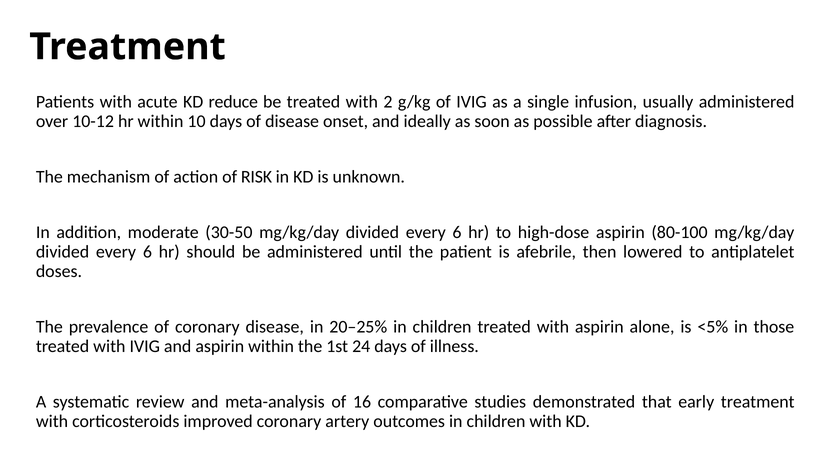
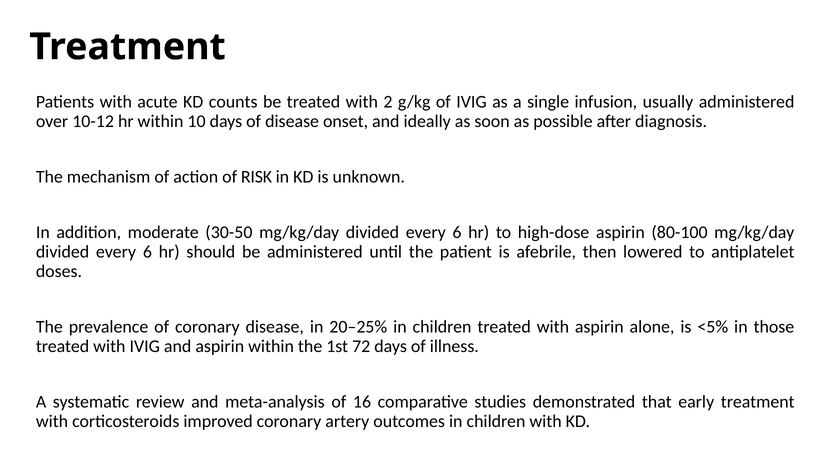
reduce: reduce -> counts
24: 24 -> 72
